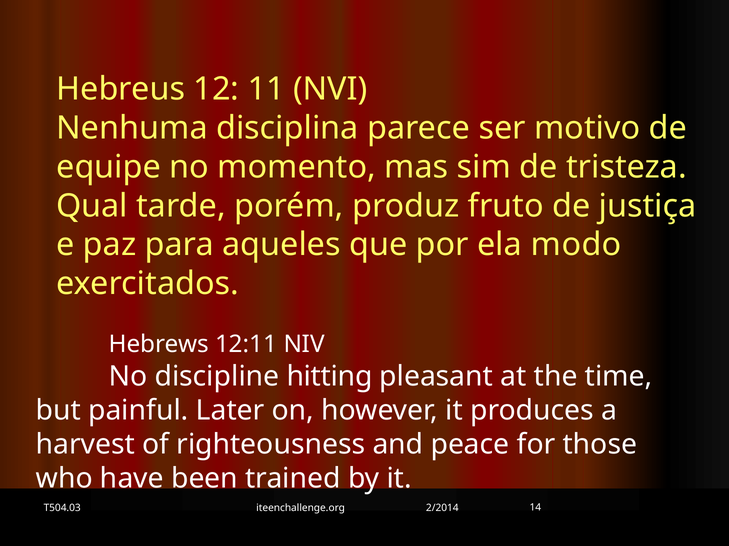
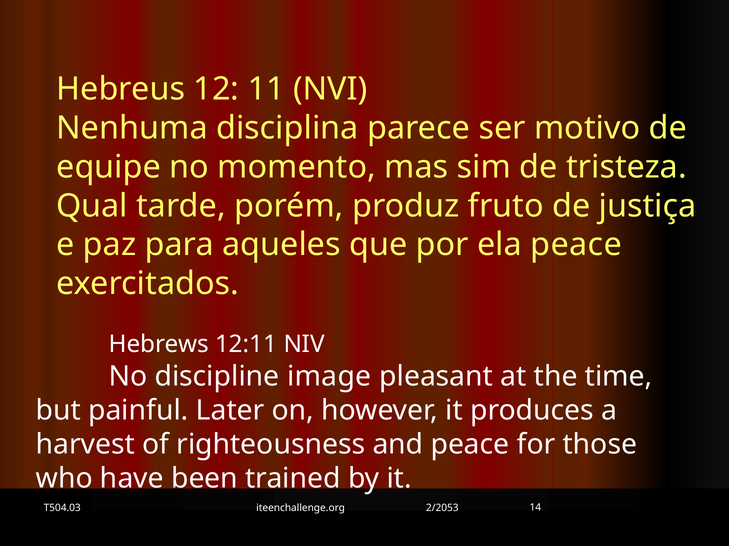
ela modo: modo -> peace
hitting: hitting -> image
2/2014: 2/2014 -> 2/2053
